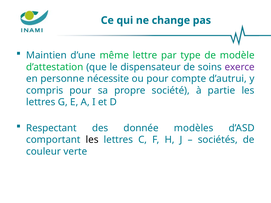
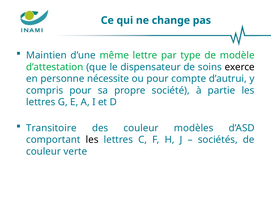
exerce colour: purple -> black
Respectant: Respectant -> Transitoire
des donnée: donnée -> couleur
